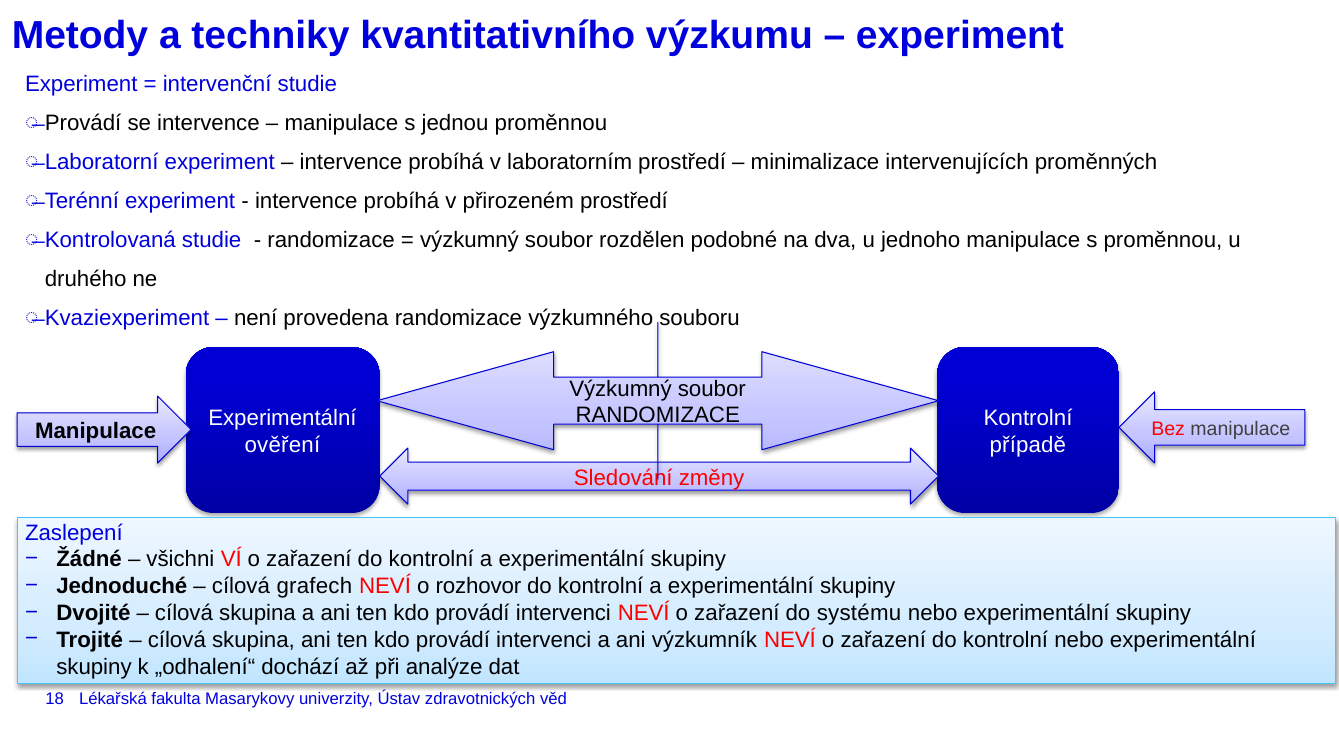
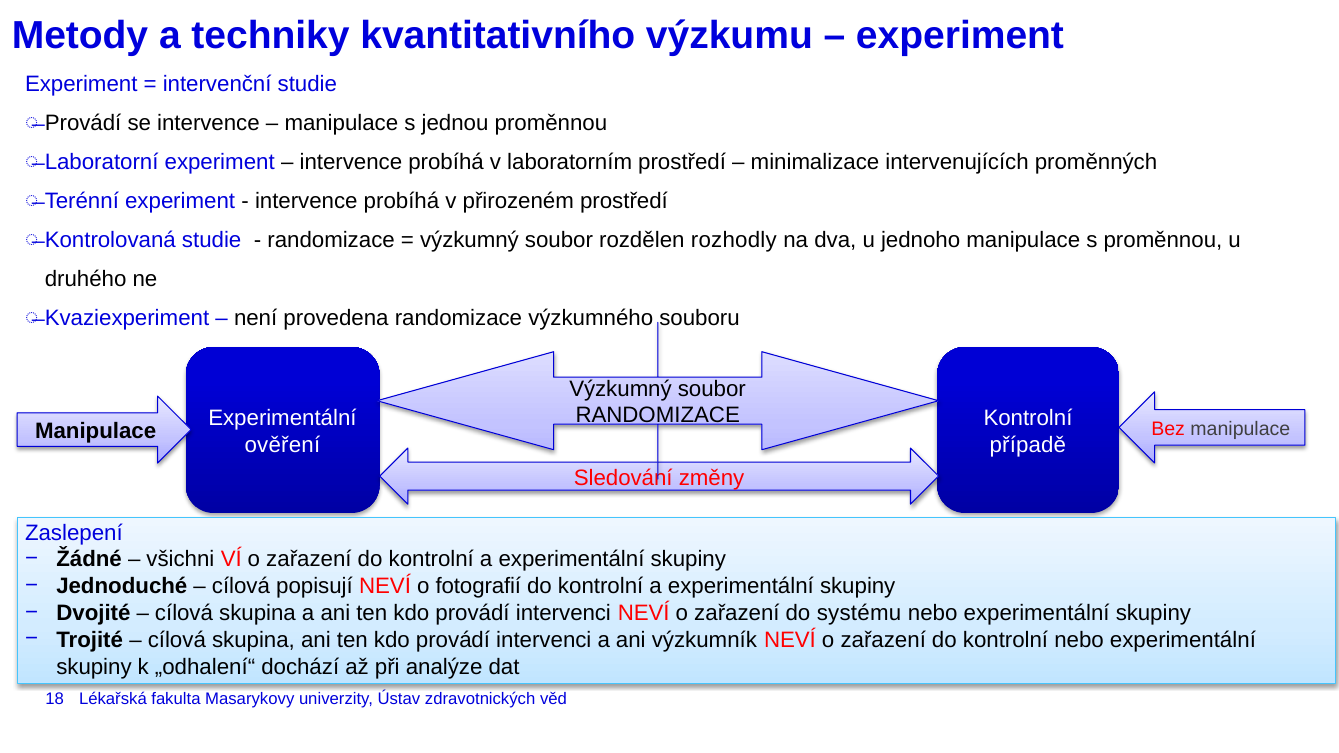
podobné: podobné -> rozhodly
grafech: grafech -> popisují
rozhovor: rozhovor -> fotografií
